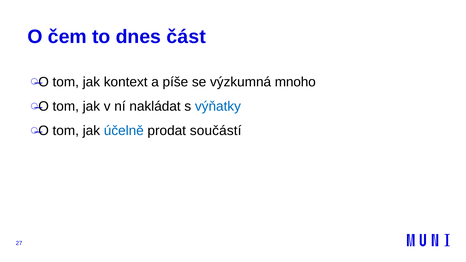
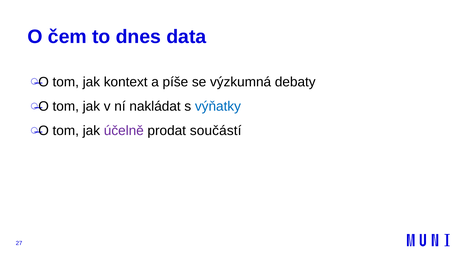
část: část -> data
mnoho: mnoho -> debaty
účelně colour: blue -> purple
